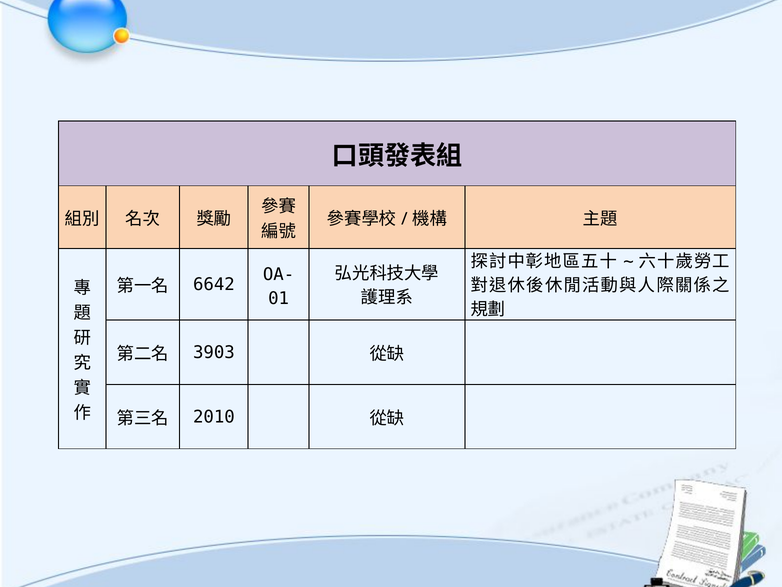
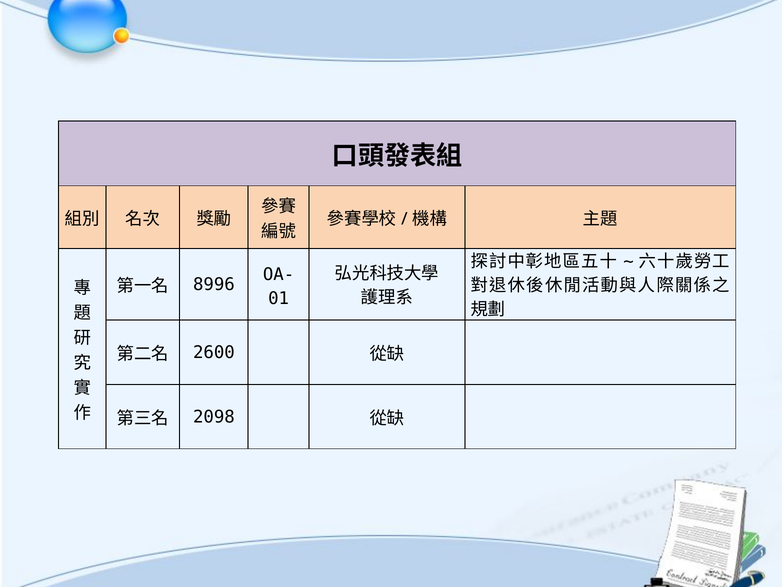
6642: 6642 -> 8996
3903: 3903 -> 2600
2010: 2010 -> 2098
